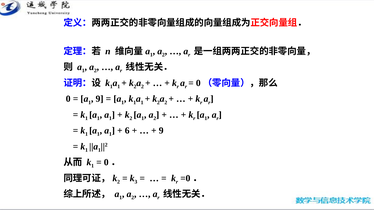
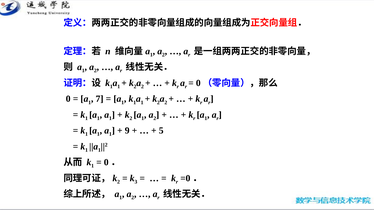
9 at (100, 99): 9 -> 7
6: 6 -> 9
9 at (161, 131): 9 -> 5
